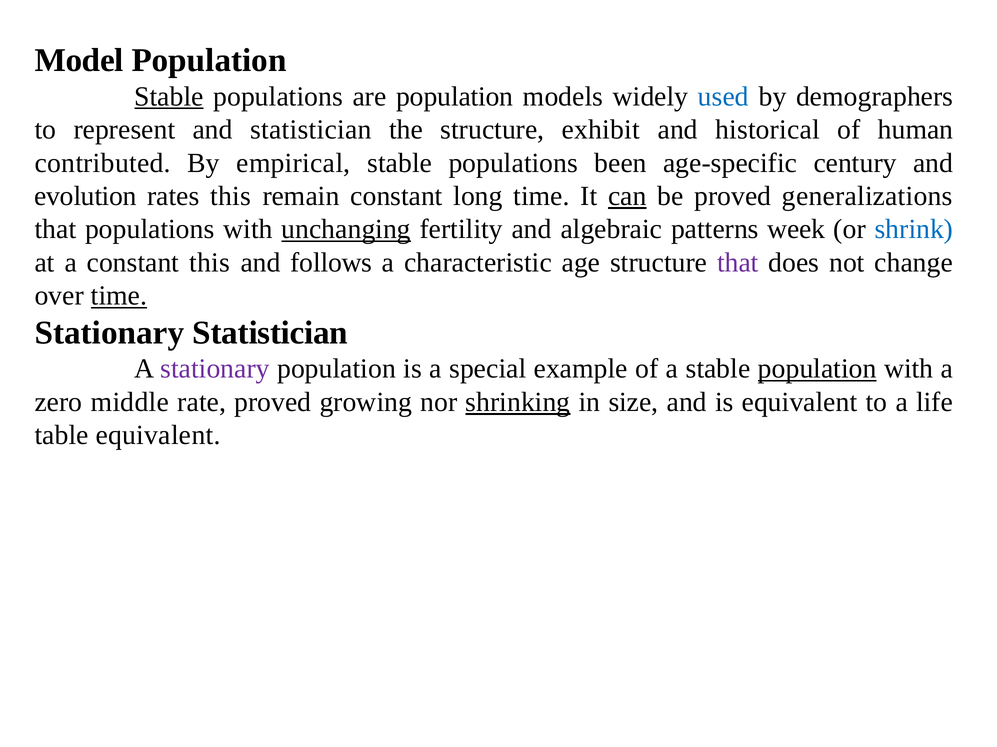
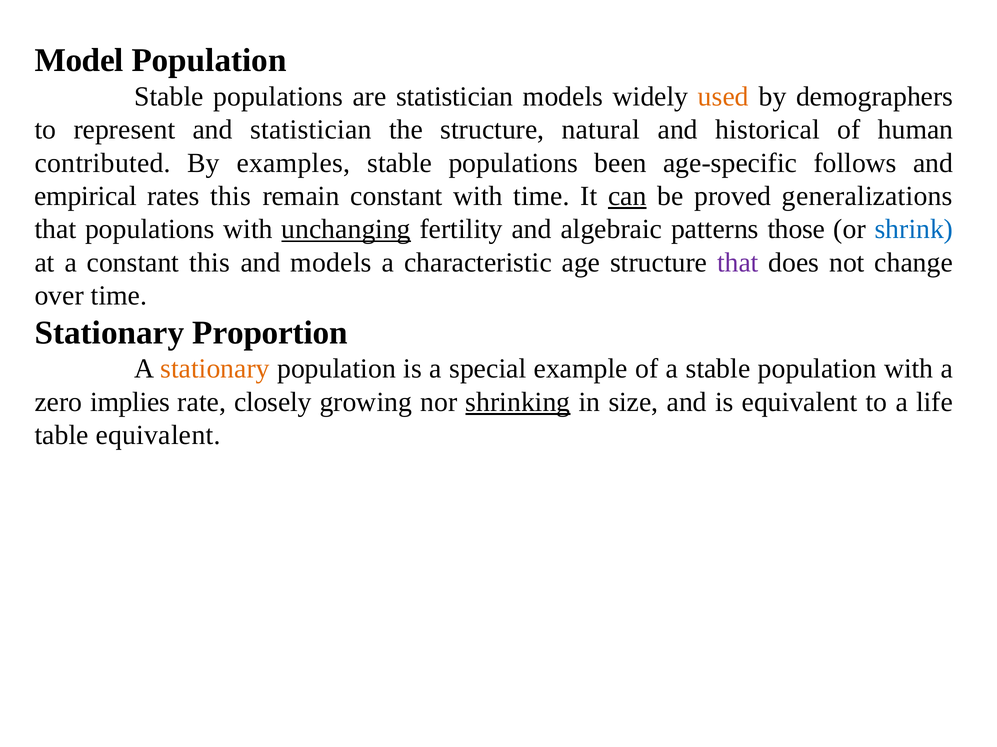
Stable at (169, 97) underline: present -> none
are population: population -> statistician
used colour: blue -> orange
exhibit: exhibit -> natural
empirical: empirical -> examples
century: century -> follows
evolution: evolution -> empirical
constant long: long -> with
week: week -> those
and follows: follows -> models
time at (119, 296) underline: present -> none
Stationary Statistician: Statistician -> Proportion
stationary at (215, 369) colour: purple -> orange
population at (817, 369) underline: present -> none
middle: middle -> implies
rate proved: proved -> closely
